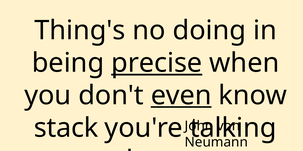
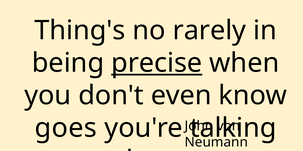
doing: doing -> rarely
even underline: present -> none
stack: stack -> goes
